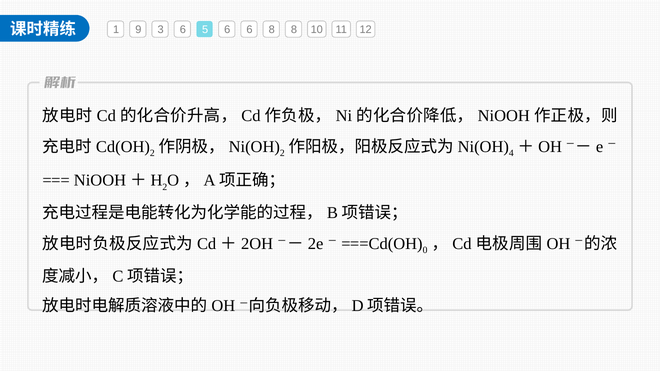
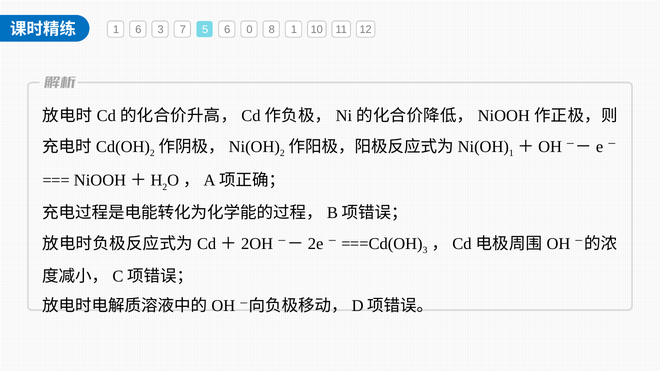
1 9: 9 -> 6
3 6: 6 -> 7
6 6: 6 -> 0
8 8: 8 -> 1
4 at (511, 153): 4 -> 1
0 at (425, 251): 0 -> 3
